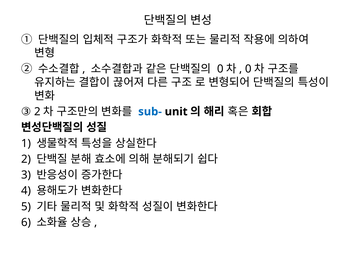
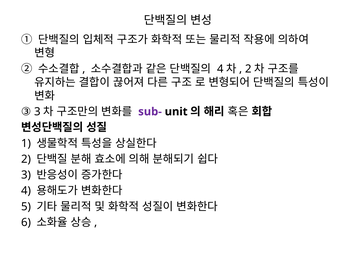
0 at (220, 69): 0 -> 4
0 at (248, 69): 0 -> 2
③ 2: 2 -> 3
sub- colour: blue -> purple
